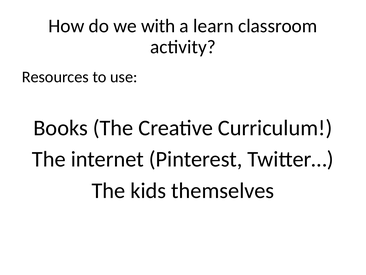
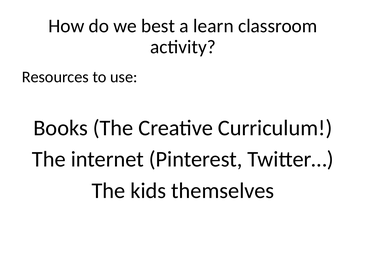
with: with -> best
